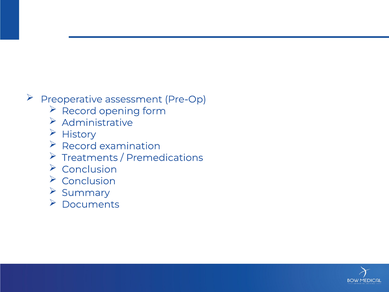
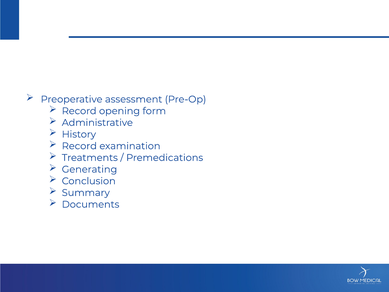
Conclusion at (89, 169): Conclusion -> Generating
